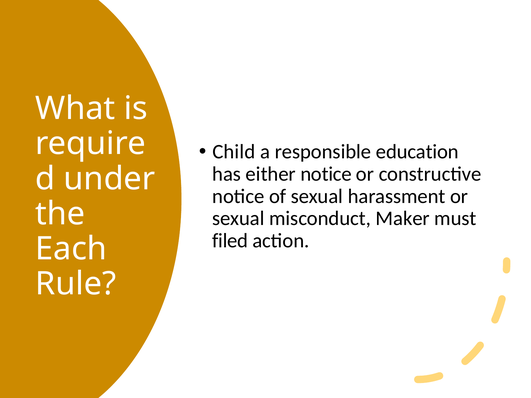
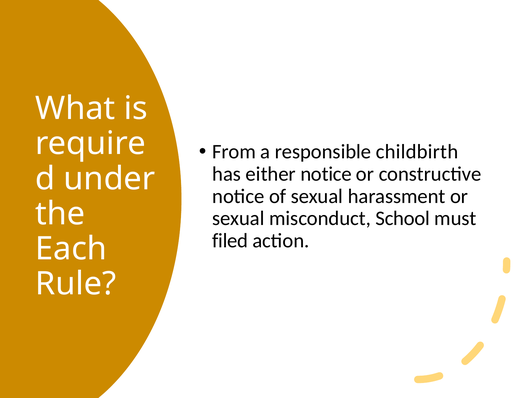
Child: Child -> From
education: education -> childbirth
Maker: Maker -> School
